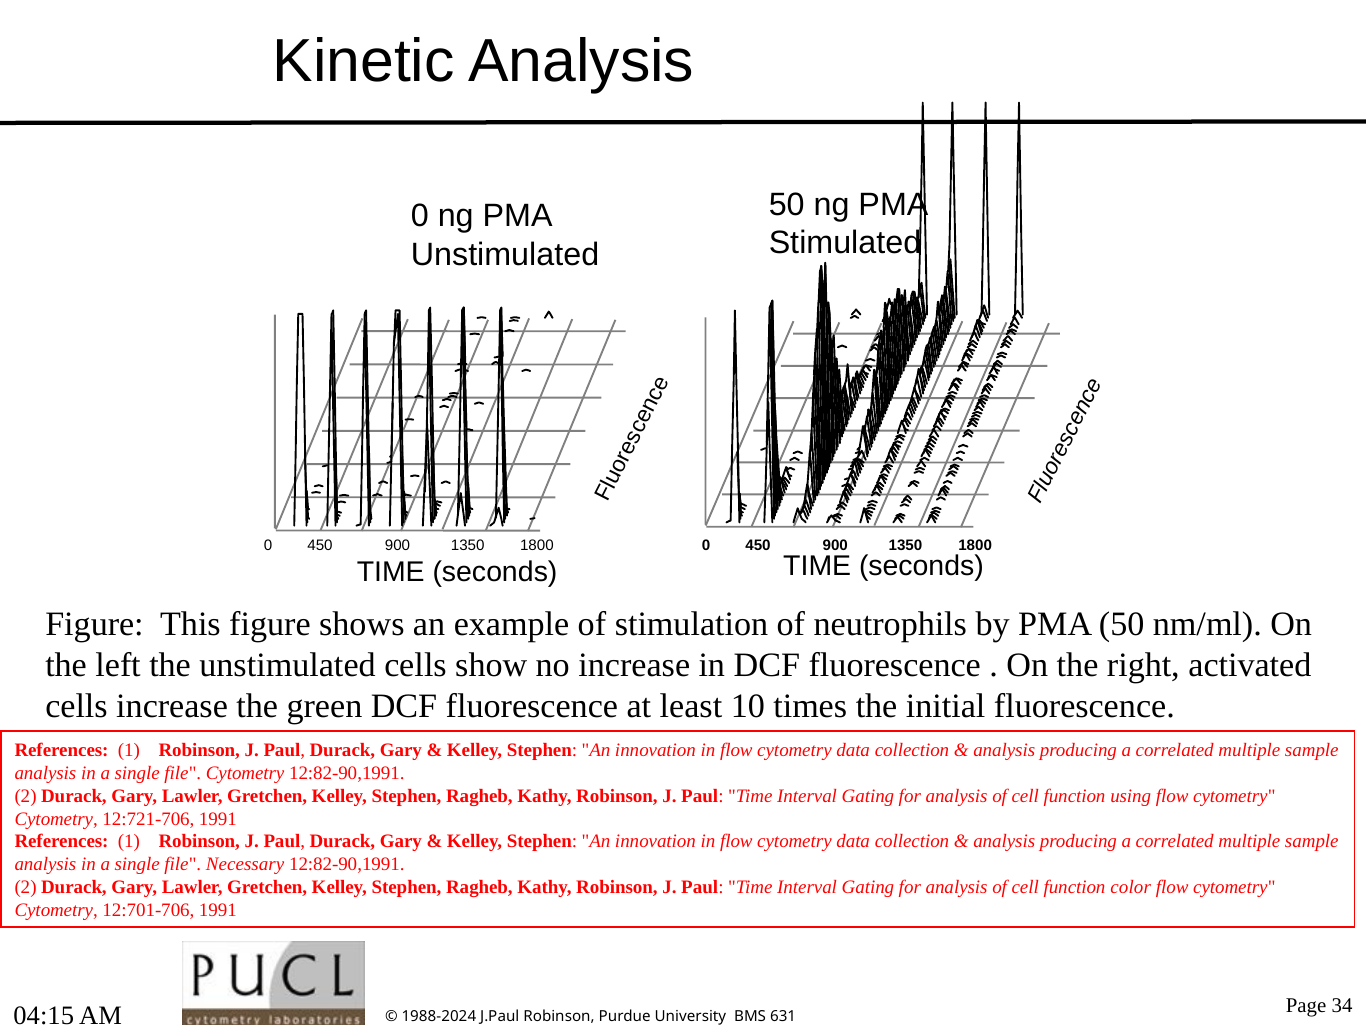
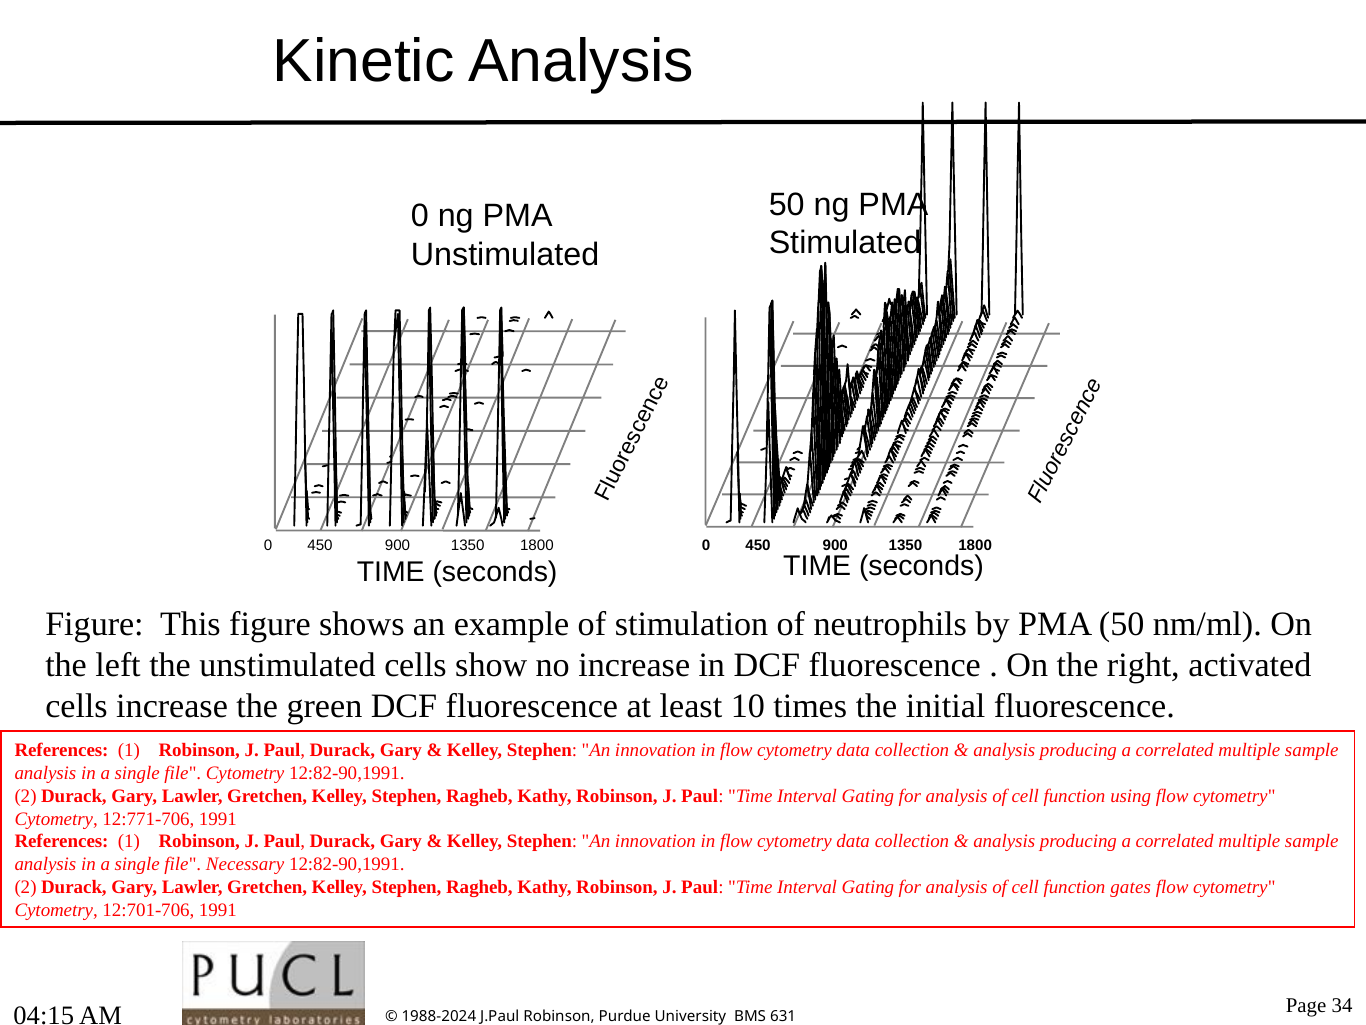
12:721-706: 12:721-706 -> 12:771-706
color: color -> gates
